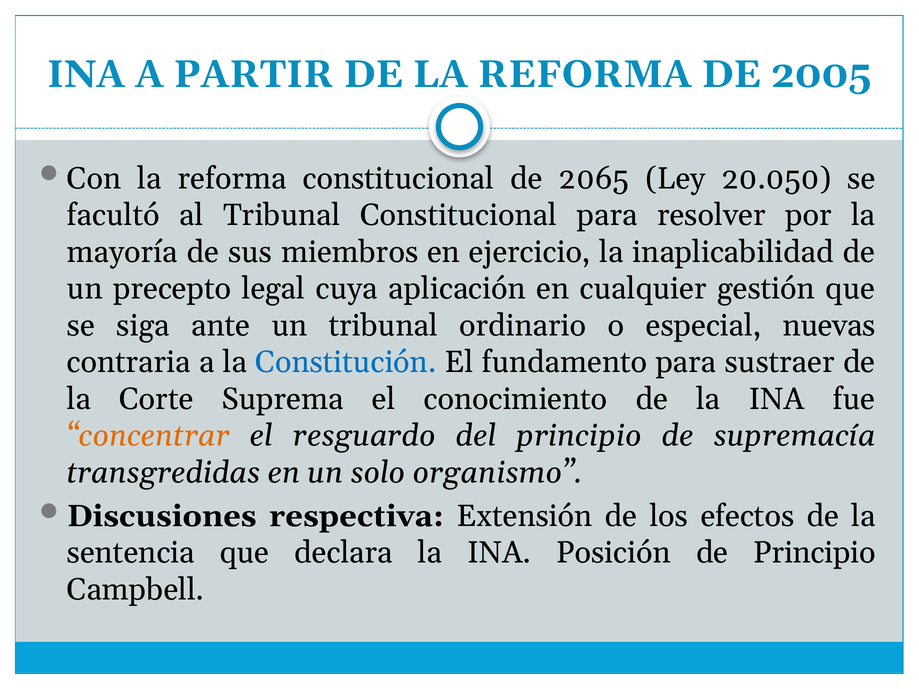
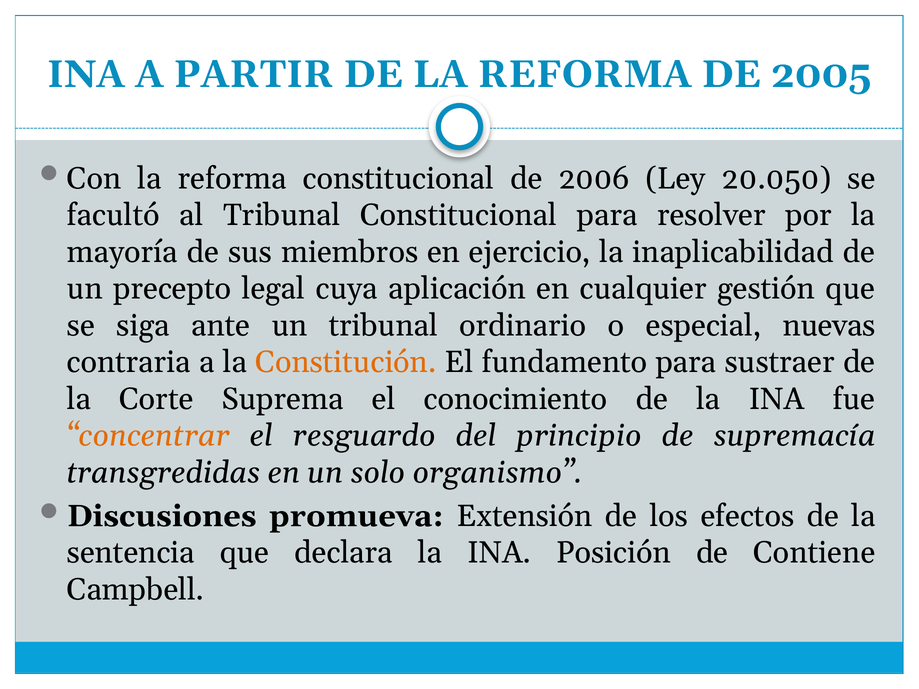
2065: 2065 -> 2006
Constitución colour: blue -> orange
respectiva: respectiva -> promueva
de Principio: Principio -> Contiene
